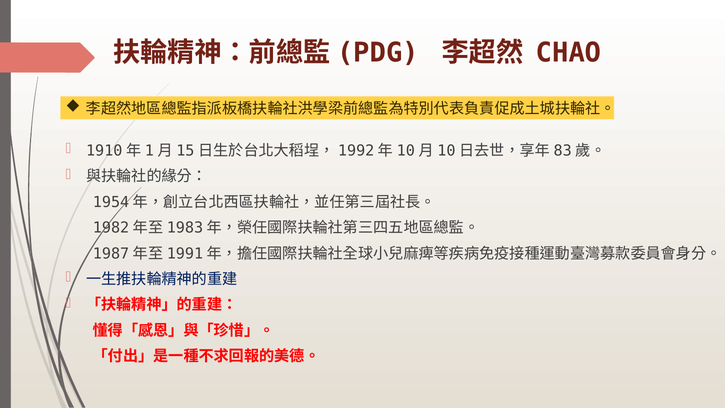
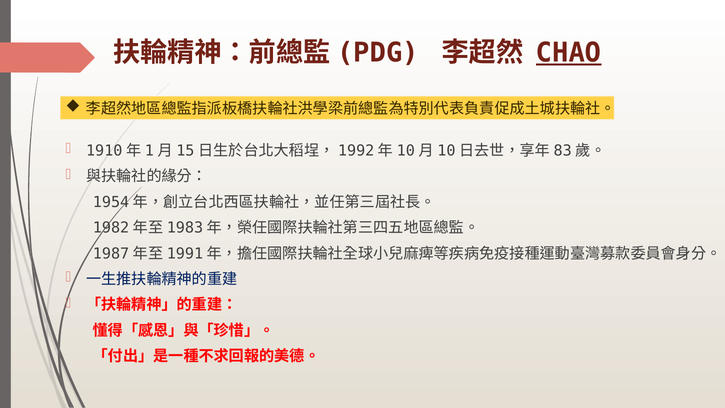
CHAO underline: none -> present
